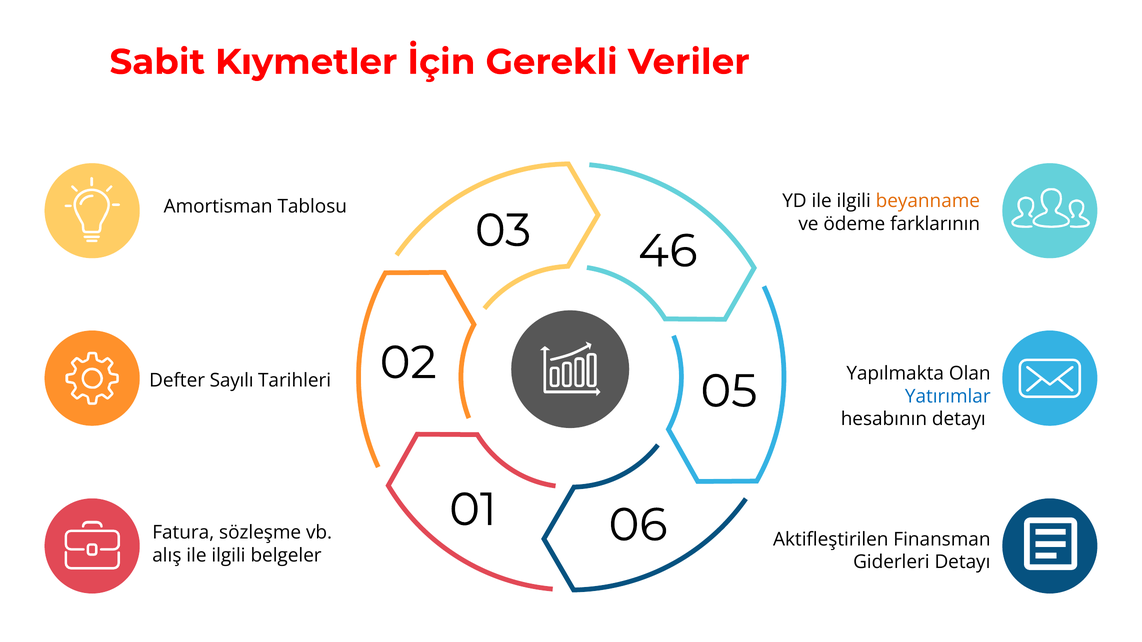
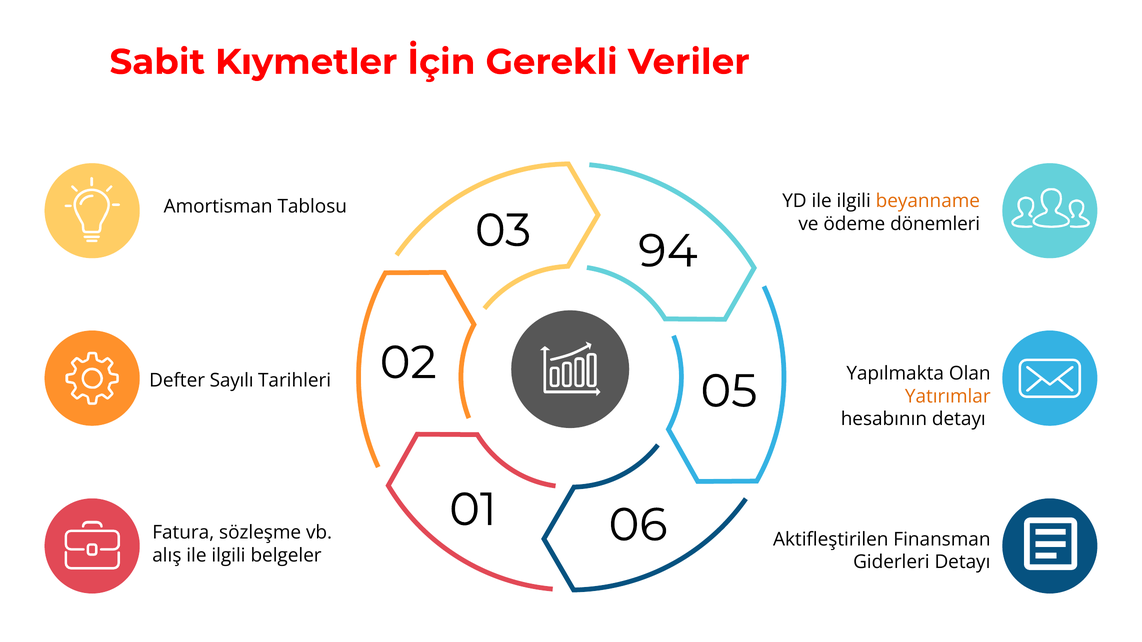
farklarının: farklarının -> dönemleri
46: 46 -> 94
Yatırımlar colour: blue -> orange
